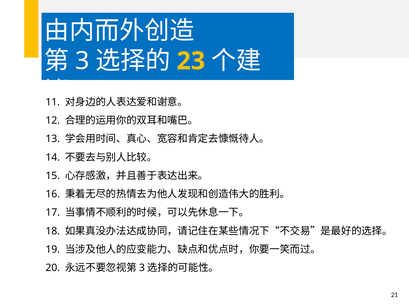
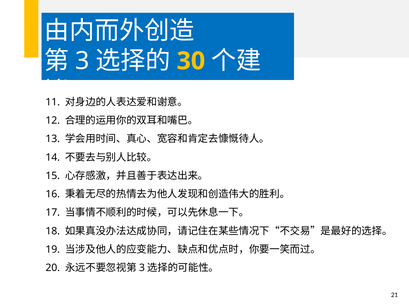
23: 23 -> 30
